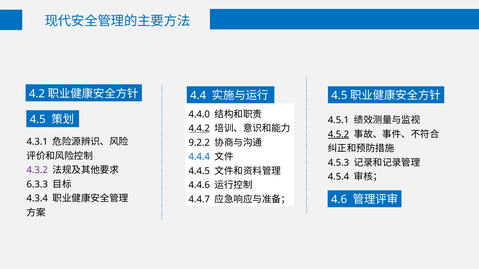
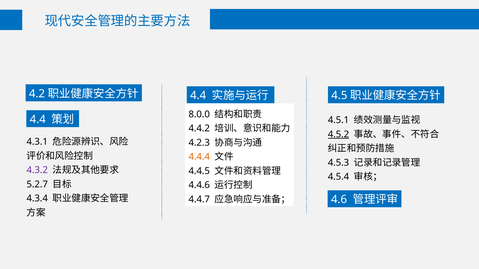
4.5 at (38, 120): 4.5 -> 4.4
4.4.0: 4.4.0 -> 8.0.0
4.4.2 underline: present -> none
9.2.2: 9.2.2 -> 4.2.3
4.4.4 colour: blue -> orange
6.3.3: 6.3.3 -> 5.2.7
